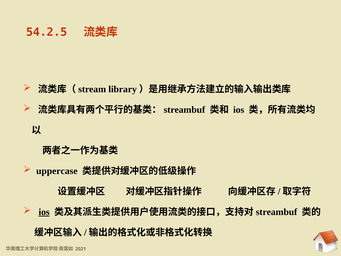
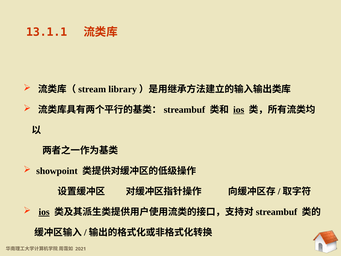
54.2.5: 54.2.5 -> 13.1.1
ios at (239, 110) underline: none -> present
uppercase: uppercase -> showpoint
